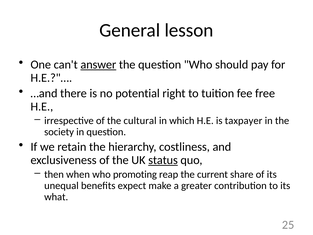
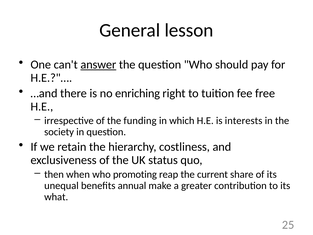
potential: potential -> enriching
cultural: cultural -> funding
taxpayer: taxpayer -> interests
status underline: present -> none
expect: expect -> annual
